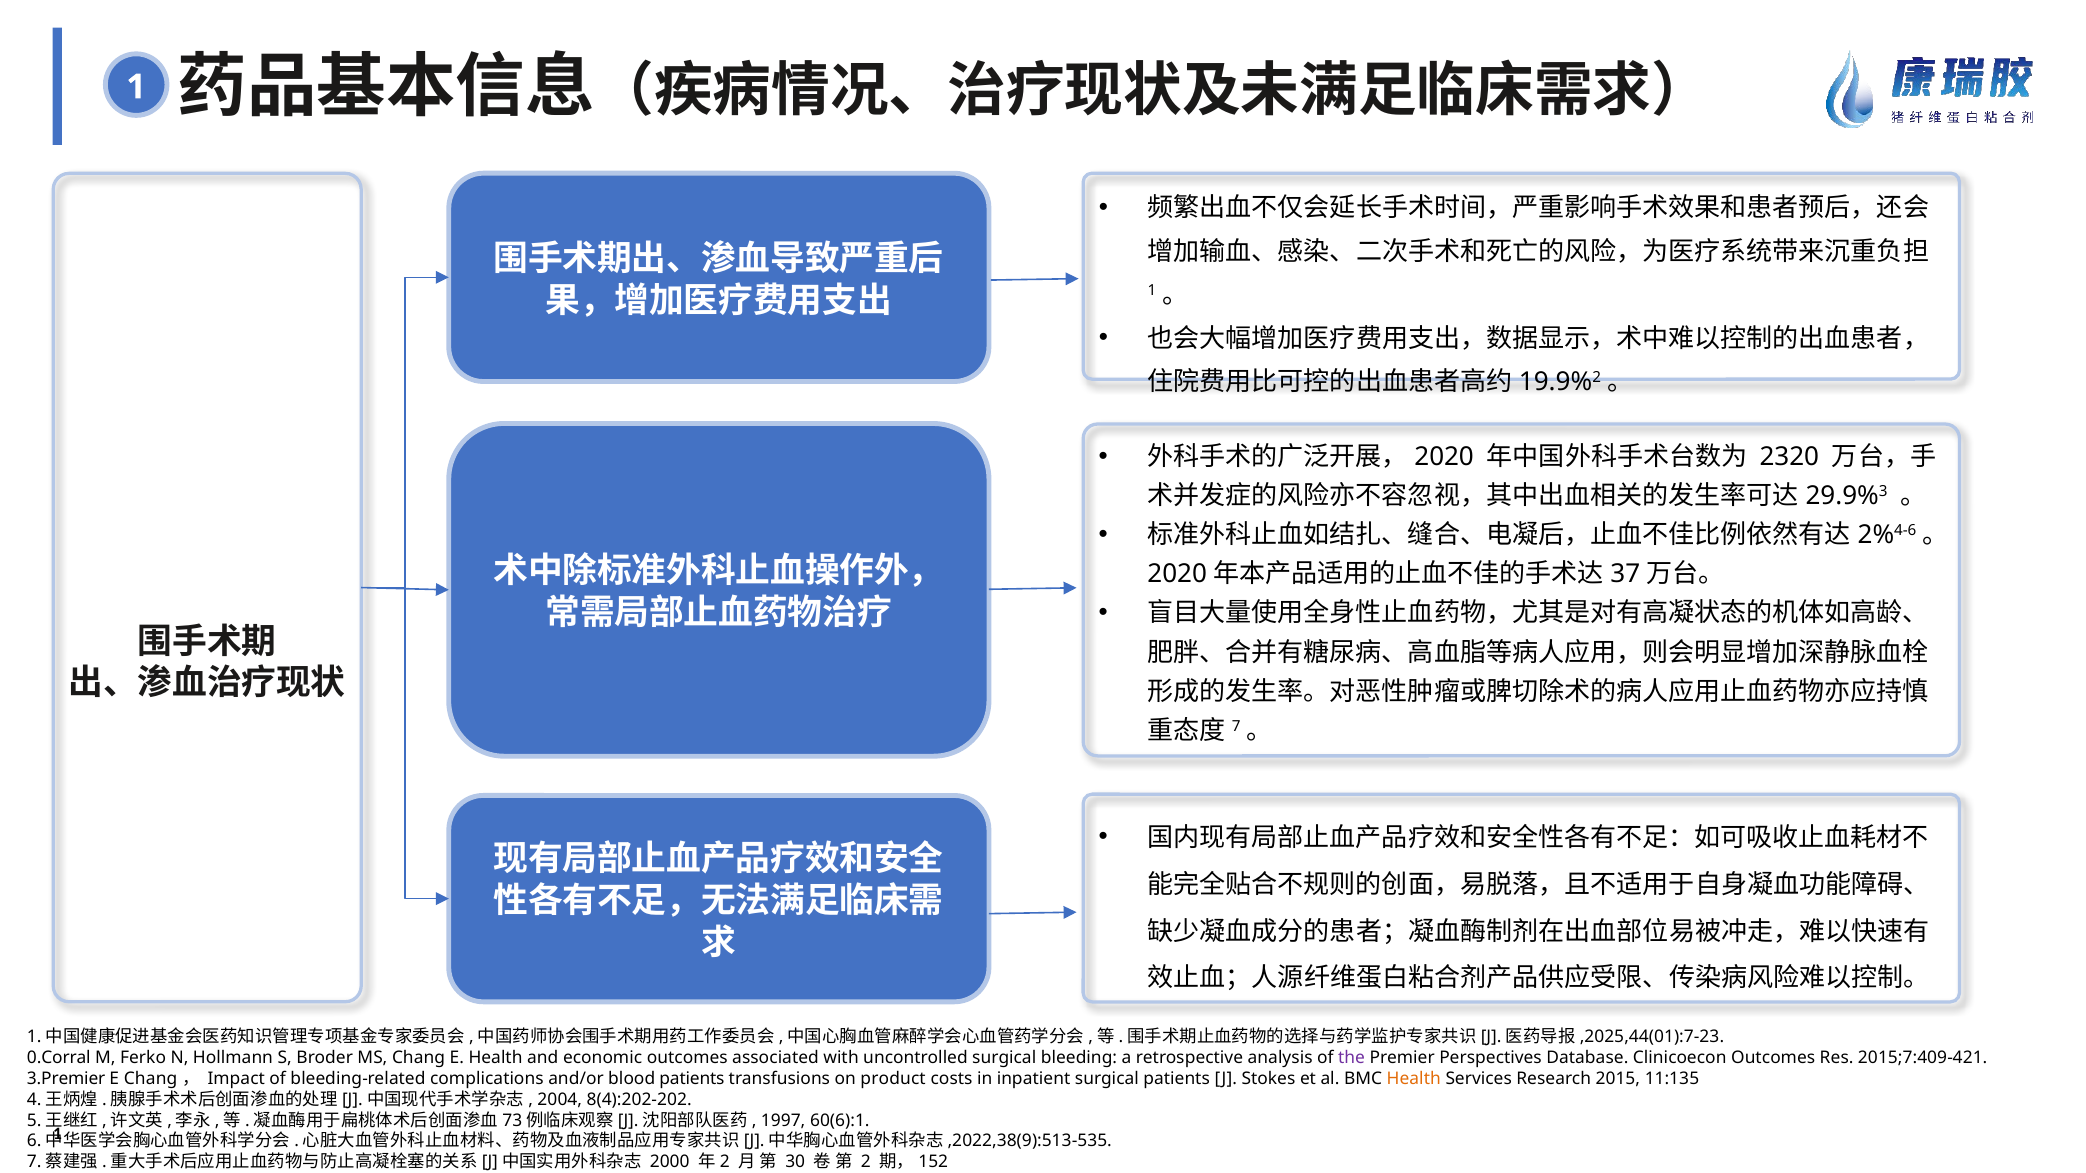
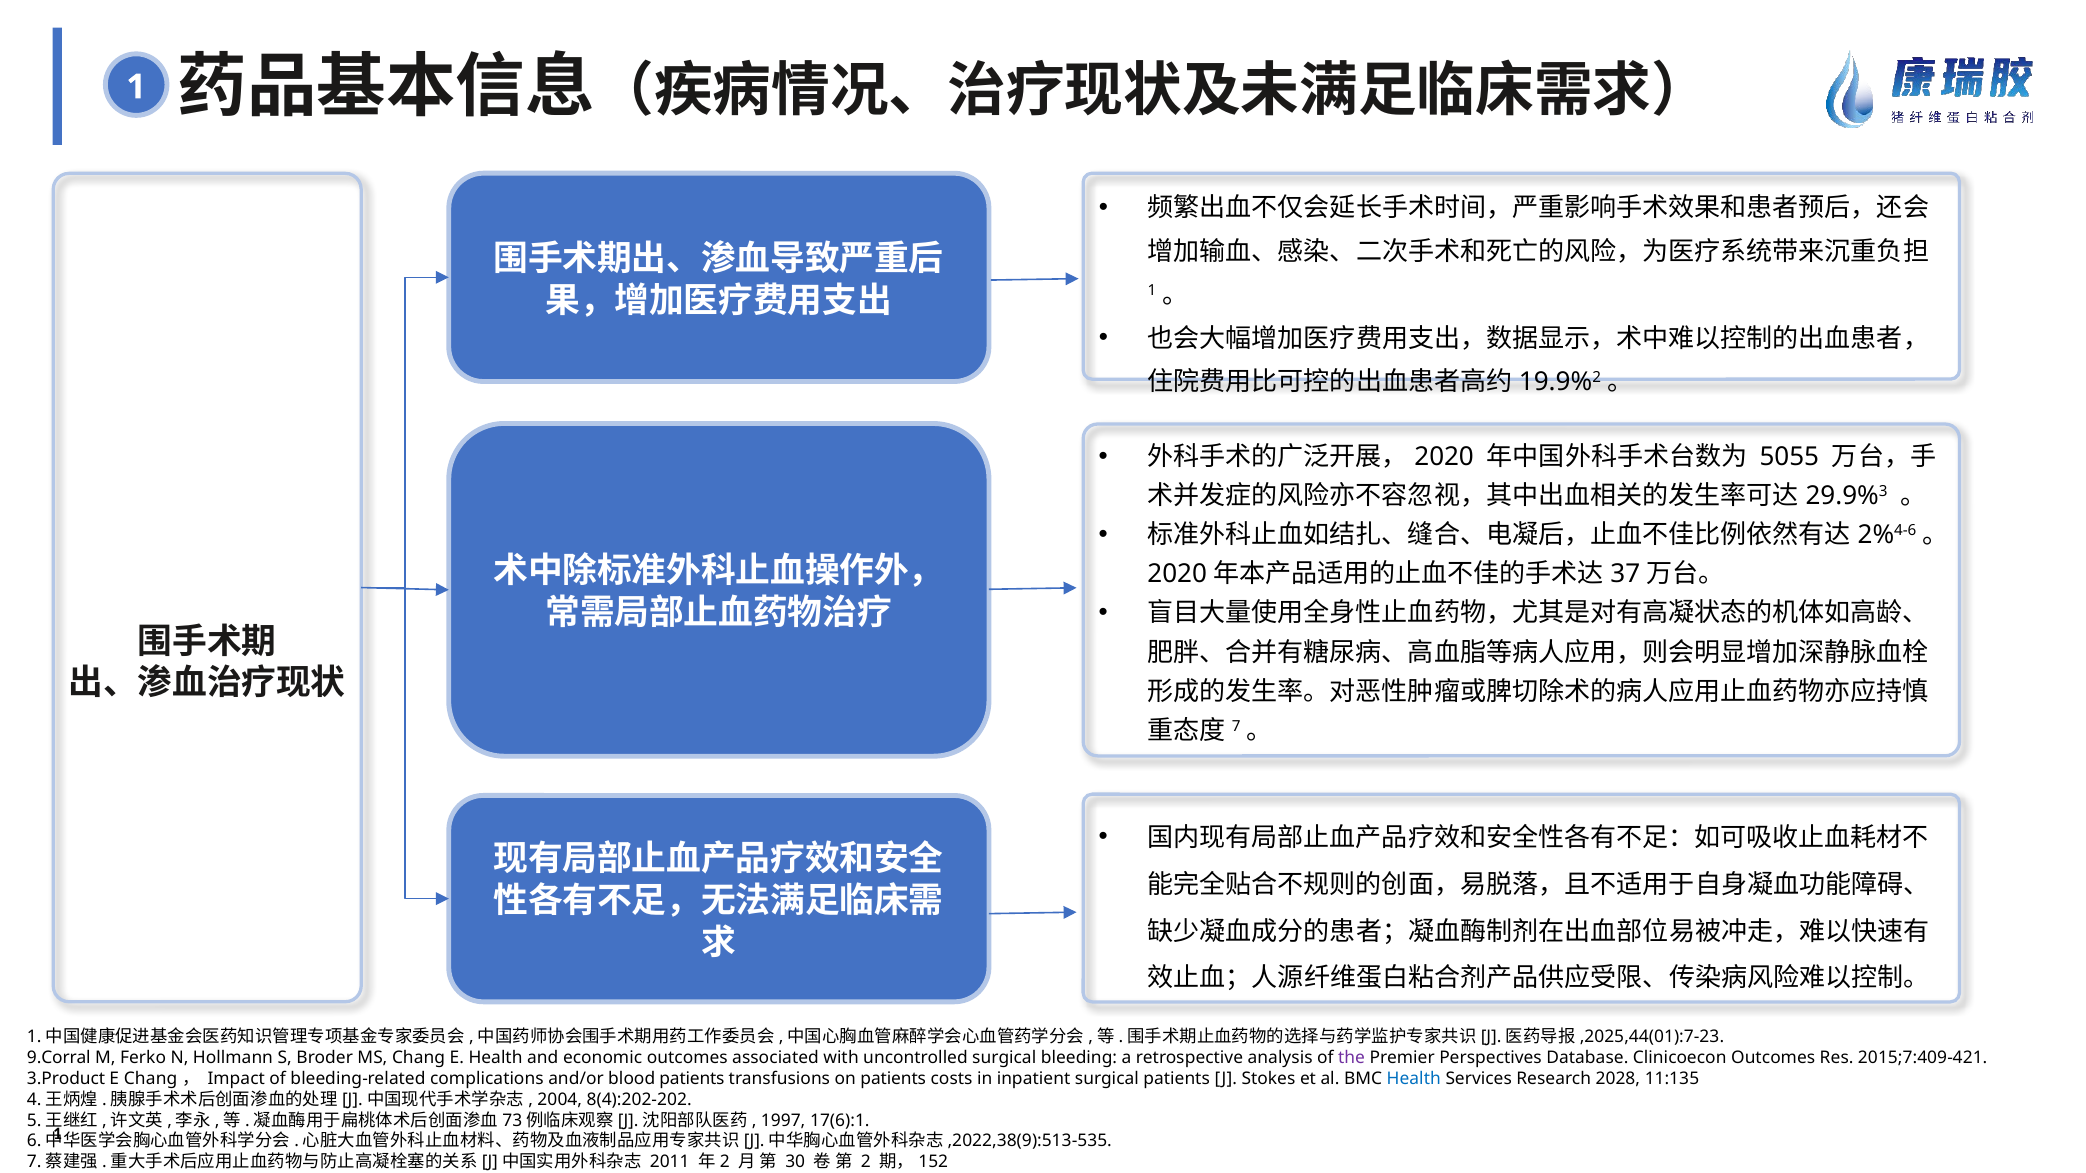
2320: 2320 -> 5055
0.Corral: 0.Corral -> 9.Corral
3.Premier: 3.Premier -> 3.Product
on product: product -> patients
Health at (1414, 1079) colour: orange -> blue
2015: 2015 -> 2028
60(6):1: 60(6):1 -> 17(6):1
2000: 2000 -> 2011
